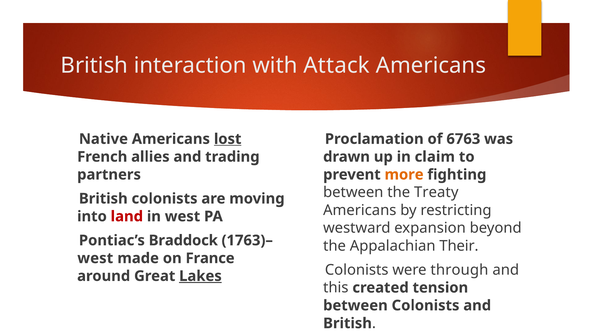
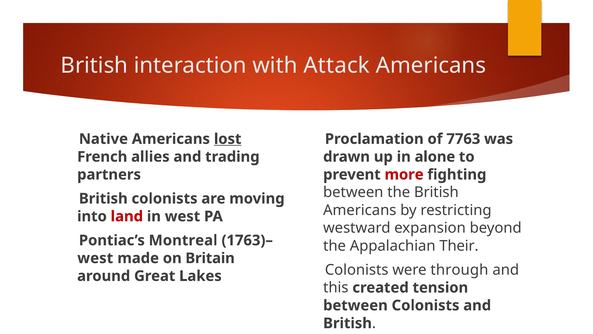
6763: 6763 -> 7763
claim: claim -> alone
more colour: orange -> red
the Treaty: Treaty -> British
Braddock: Braddock -> Montreal
France: France -> Britain
Lakes underline: present -> none
